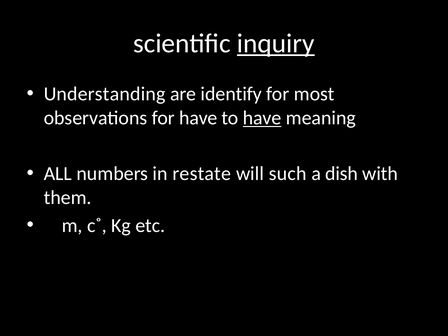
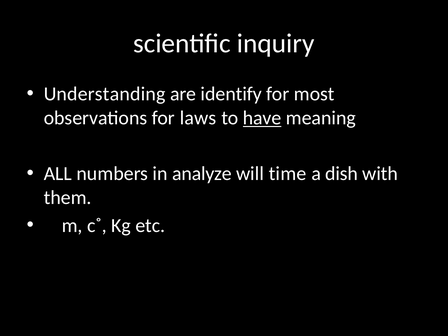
inquiry underline: present -> none
for have: have -> laws
restate: restate -> analyze
such: such -> time
